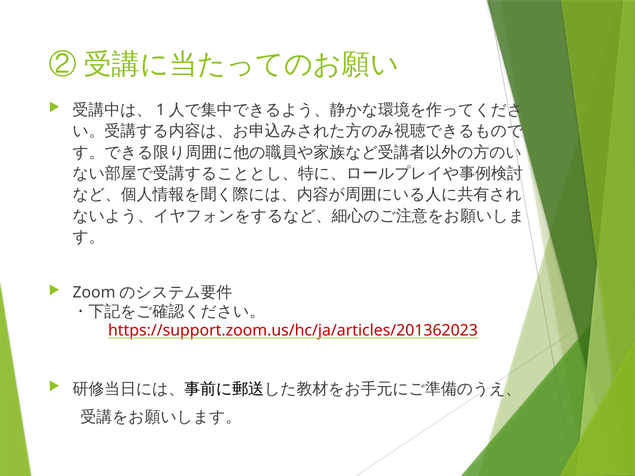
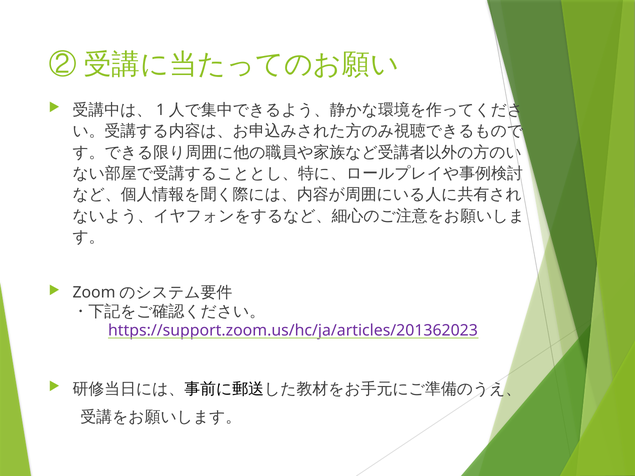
https://support.zoom.us/hc/ja/articles/201362023 colour: red -> purple
